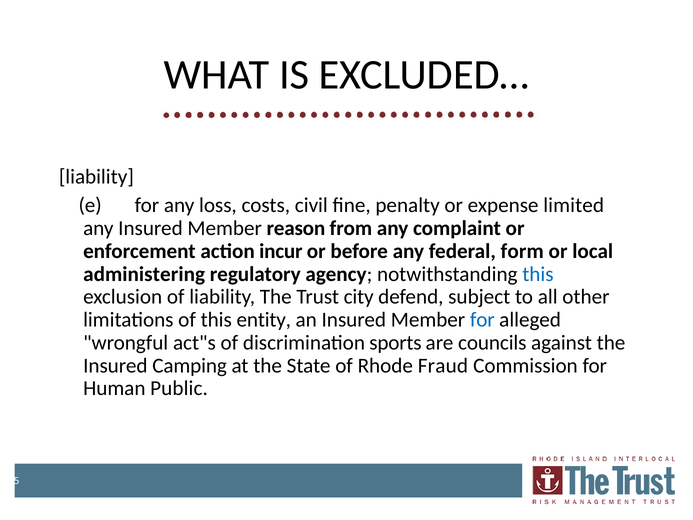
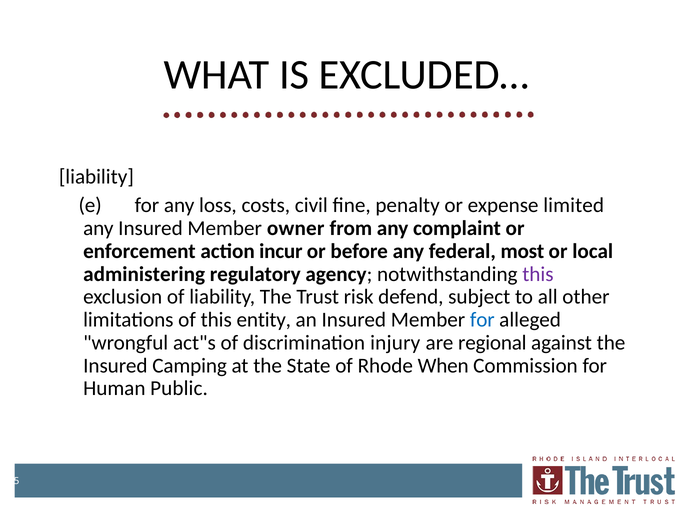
reason: reason -> owner
form: form -> most
this at (538, 274) colour: blue -> purple
city: city -> risk
sports: sports -> injury
councils: councils -> regional
Fraud: Fraud -> When
